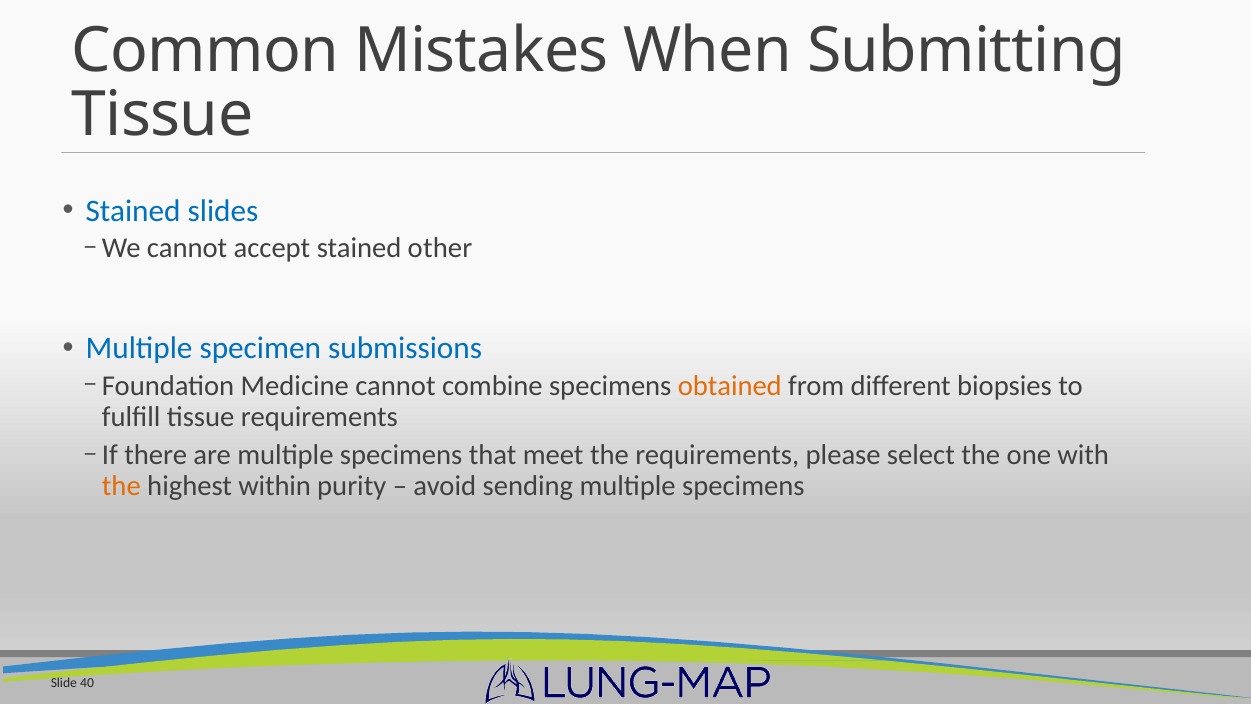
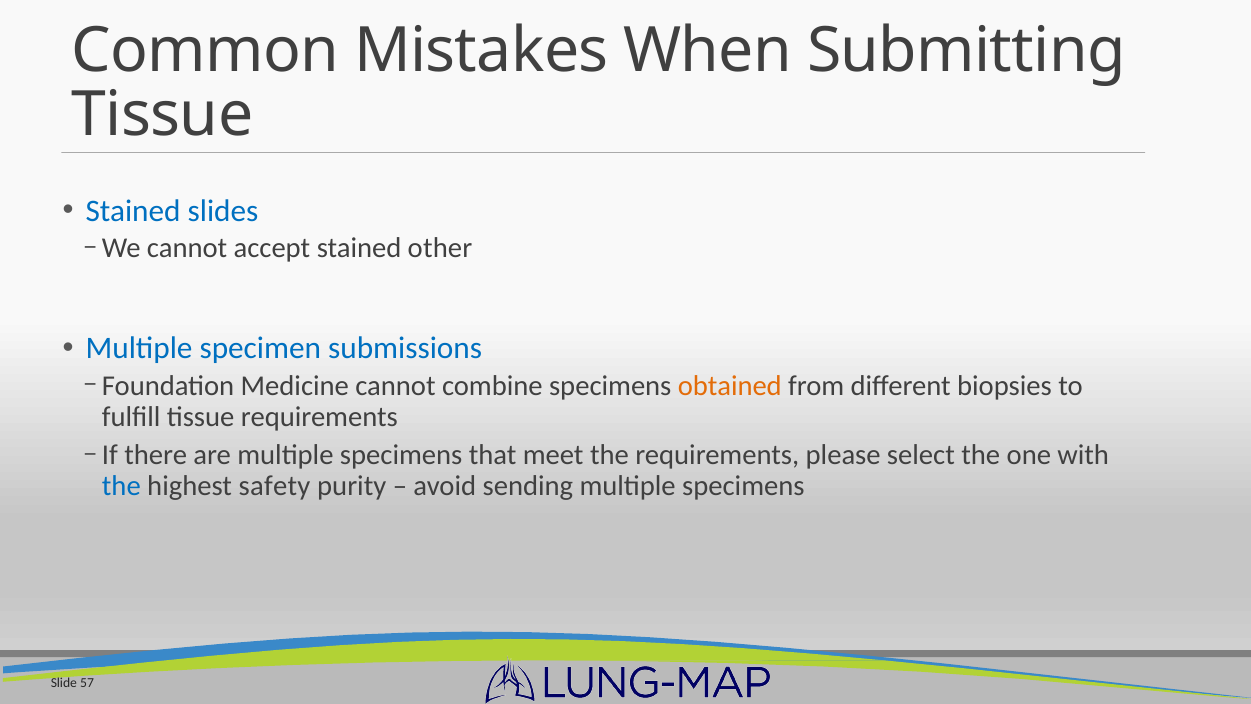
the at (121, 486) colour: orange -> blue
within: within -> safety
40: 40 -> 57
